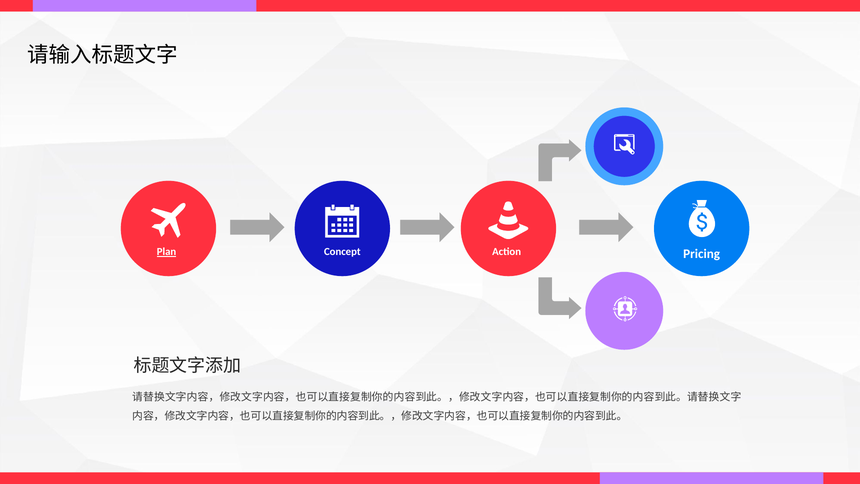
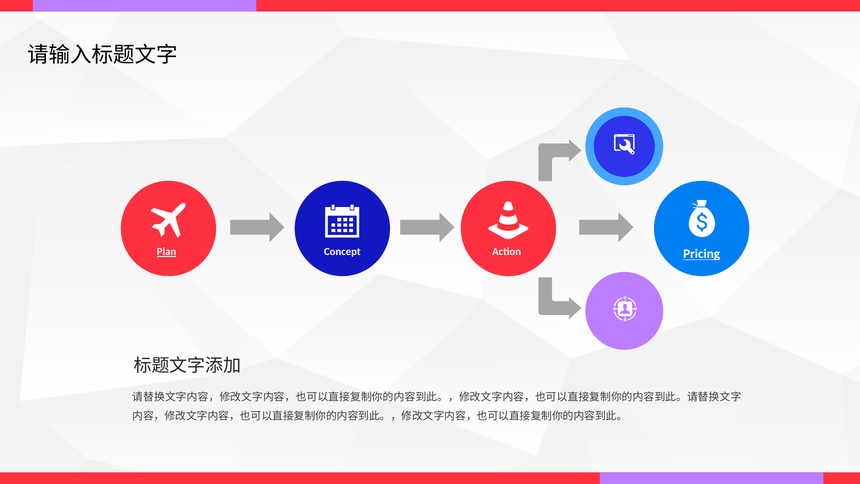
Pricing at (702, 254) underline: none -> present
